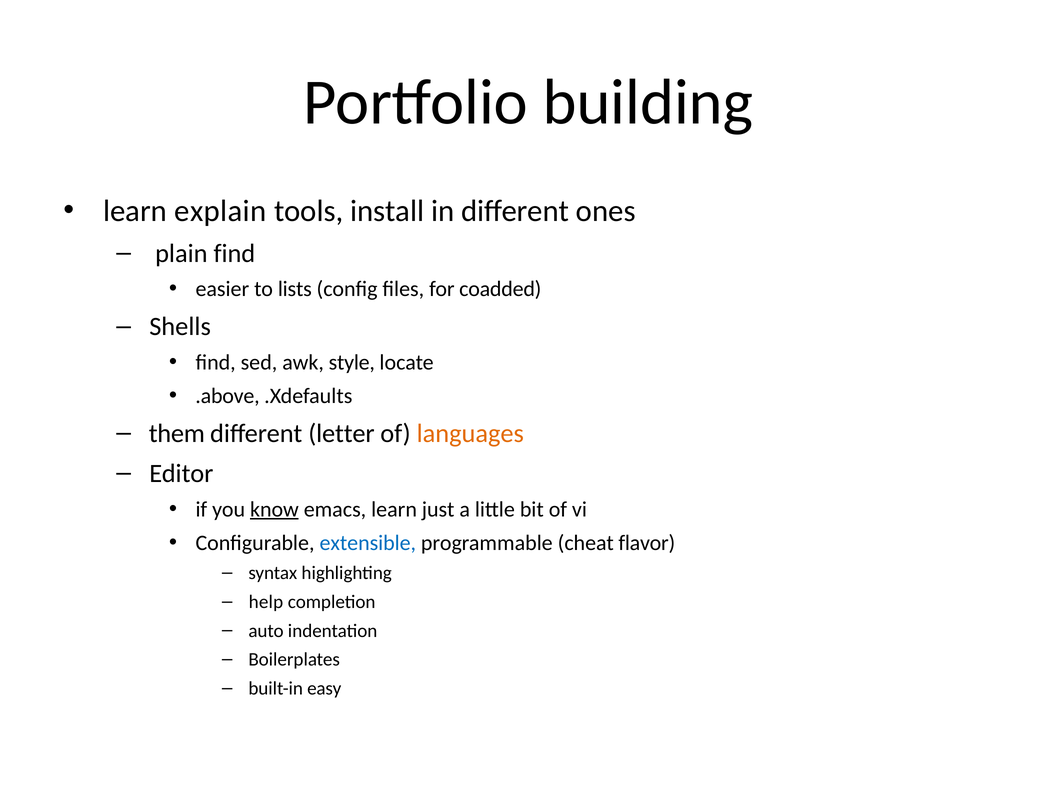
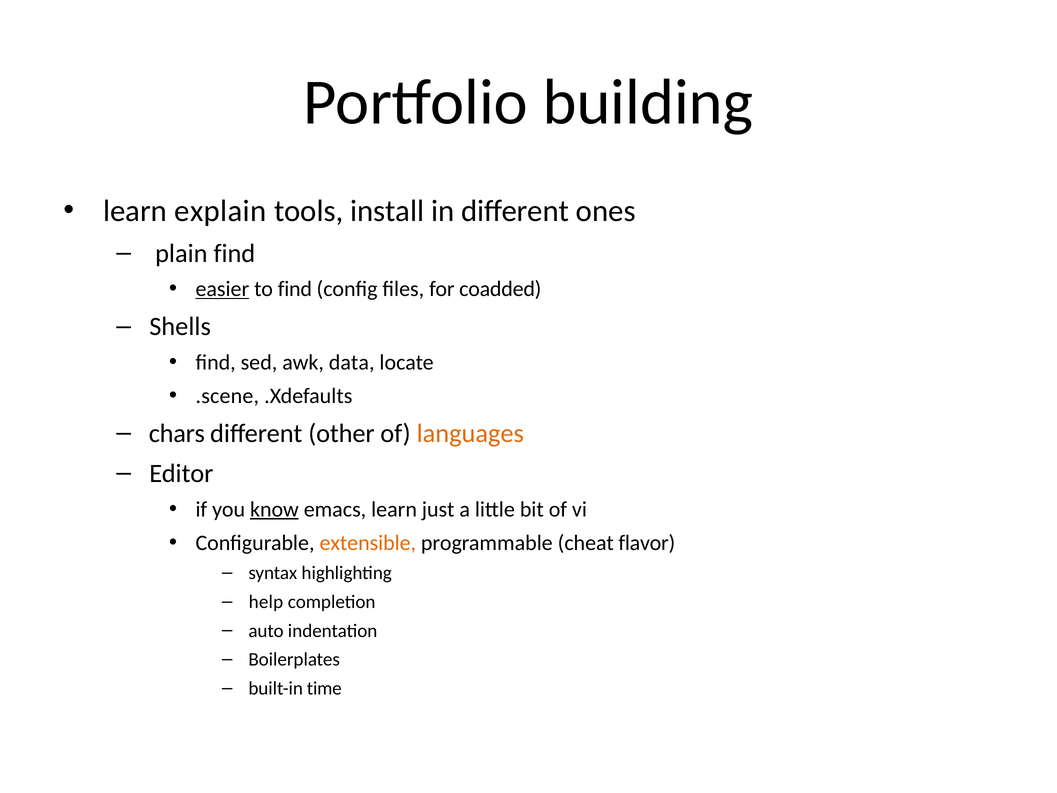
easier underline: none -> present
to lists: lists -> find
style: style -> data
.above: .above -> .scene
them: them -> chars
letter: letter -> other
extensible colour: blue -> orange
easy: easy -> time
